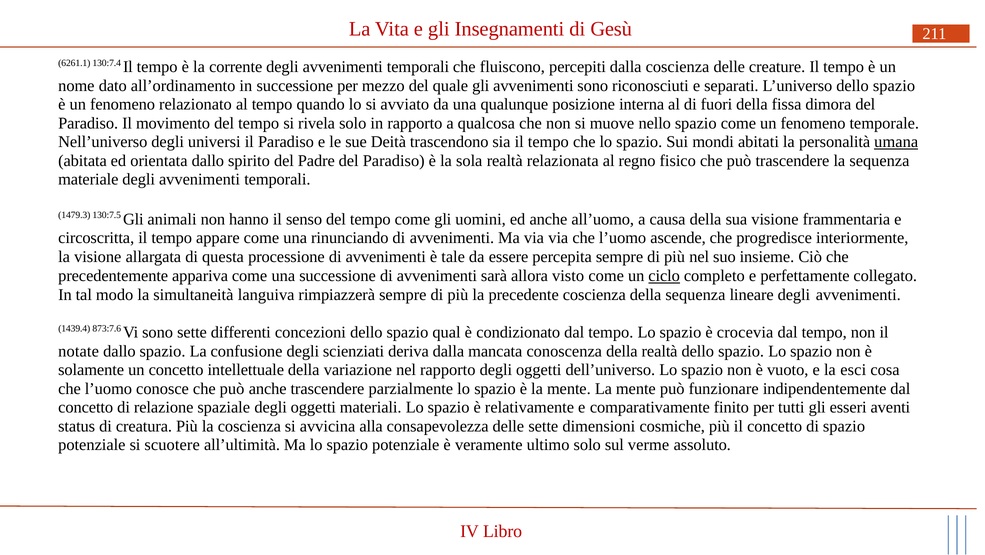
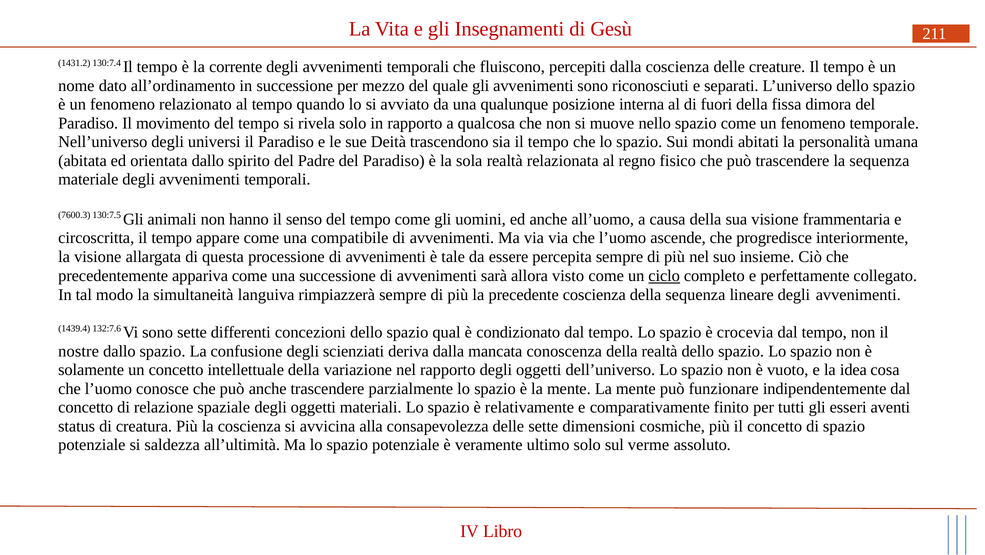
6261.1: 6261.1 -> 1431.2
umana underline: present -> none
1479.3: 1479.3 -> 7600.3
rinunciando: rinunciando -> compatibile
873:7.6: 873:7.6 -> 132:7.6
notate: notate -> nostre
esci: esci -> idea
scuotere: scuotere -> saldezza
